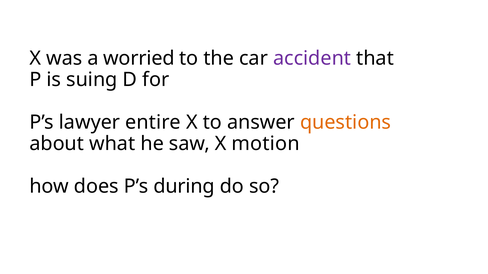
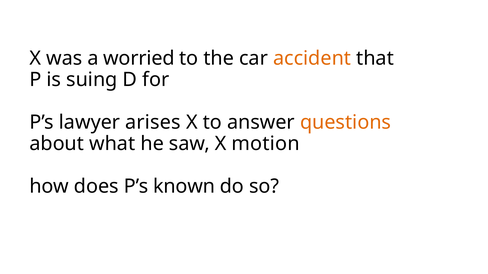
accident colour: purple -> orange
entire: entire -> arises
during: during -> known
